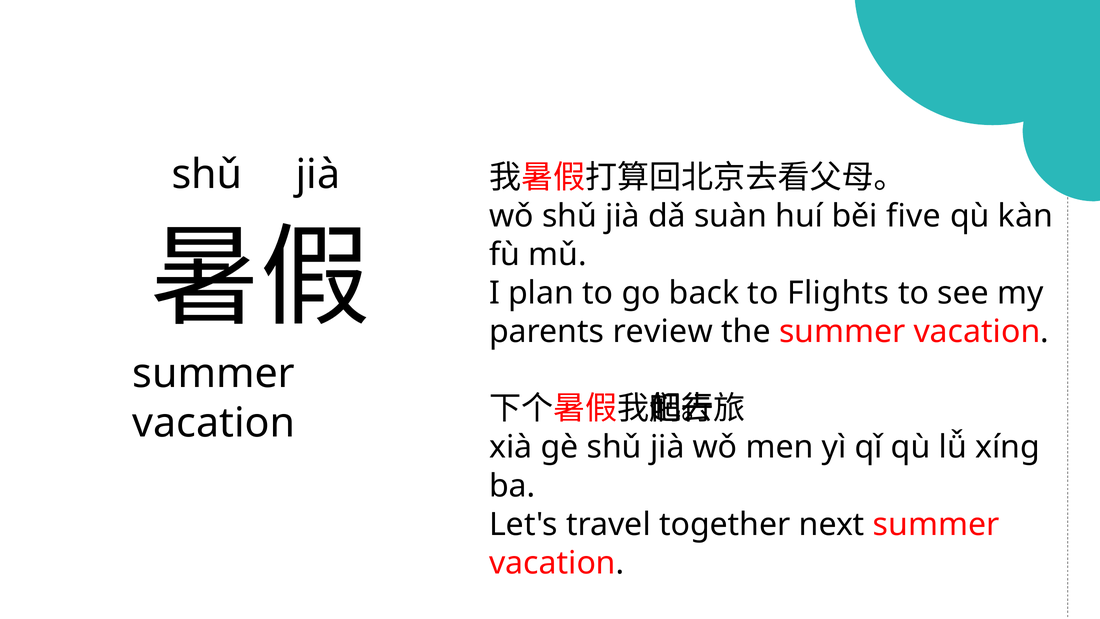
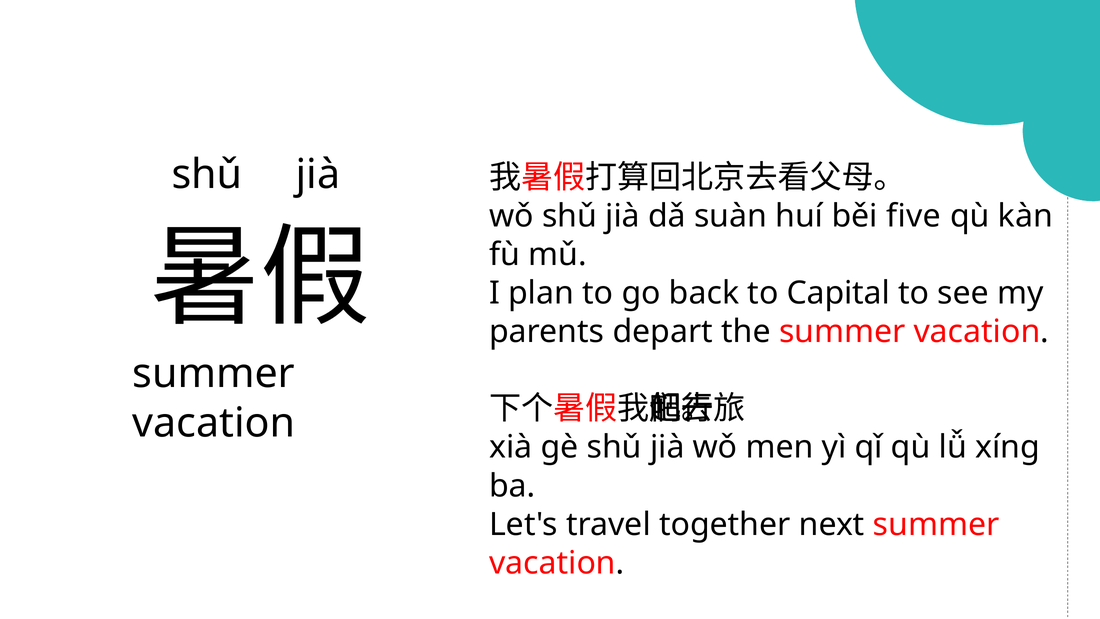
Flights: Flights -> Capital
review: review -> depart
